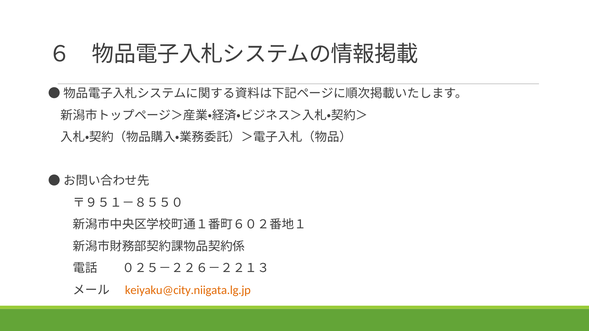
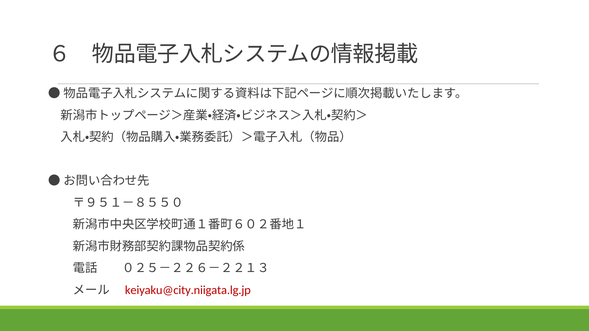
keiyaku@city.niigata.lg.jp colour: orange -> red
